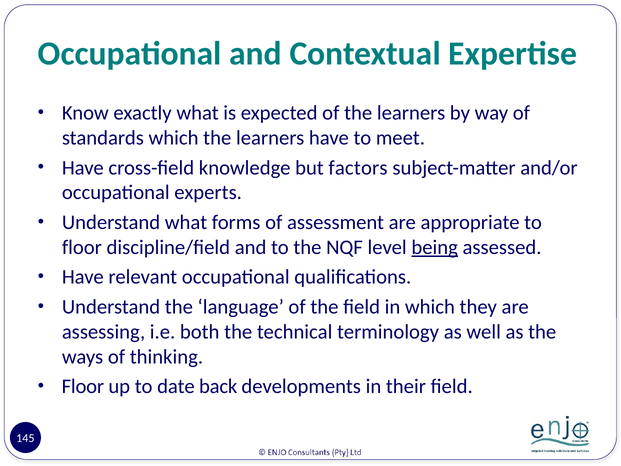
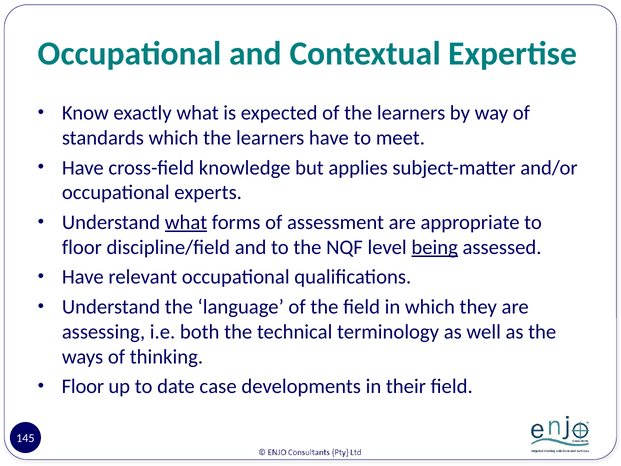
factors: factors -> applies
what at (186, 222) underline: none -> present
back: back -> case
